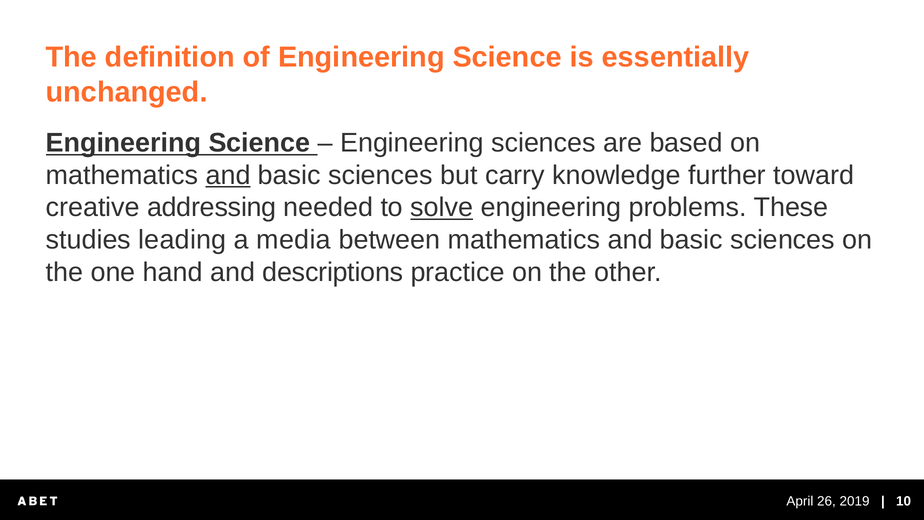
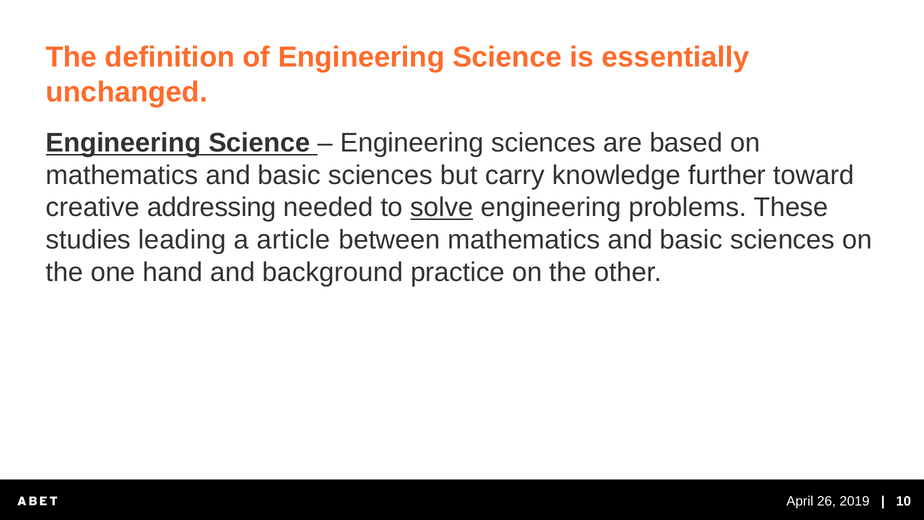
and at (228, 175) underline: present -> none
media: media -> article
descriptions: descriptions -> background
